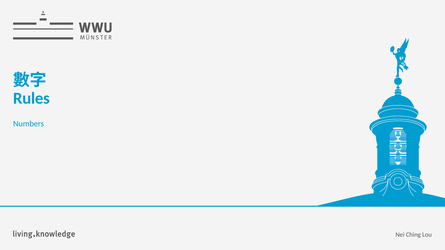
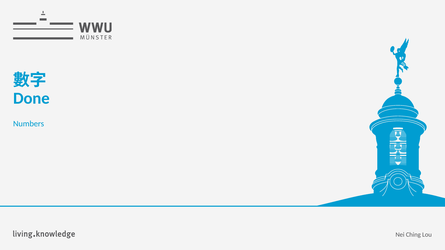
Rules: Rules -> Done
